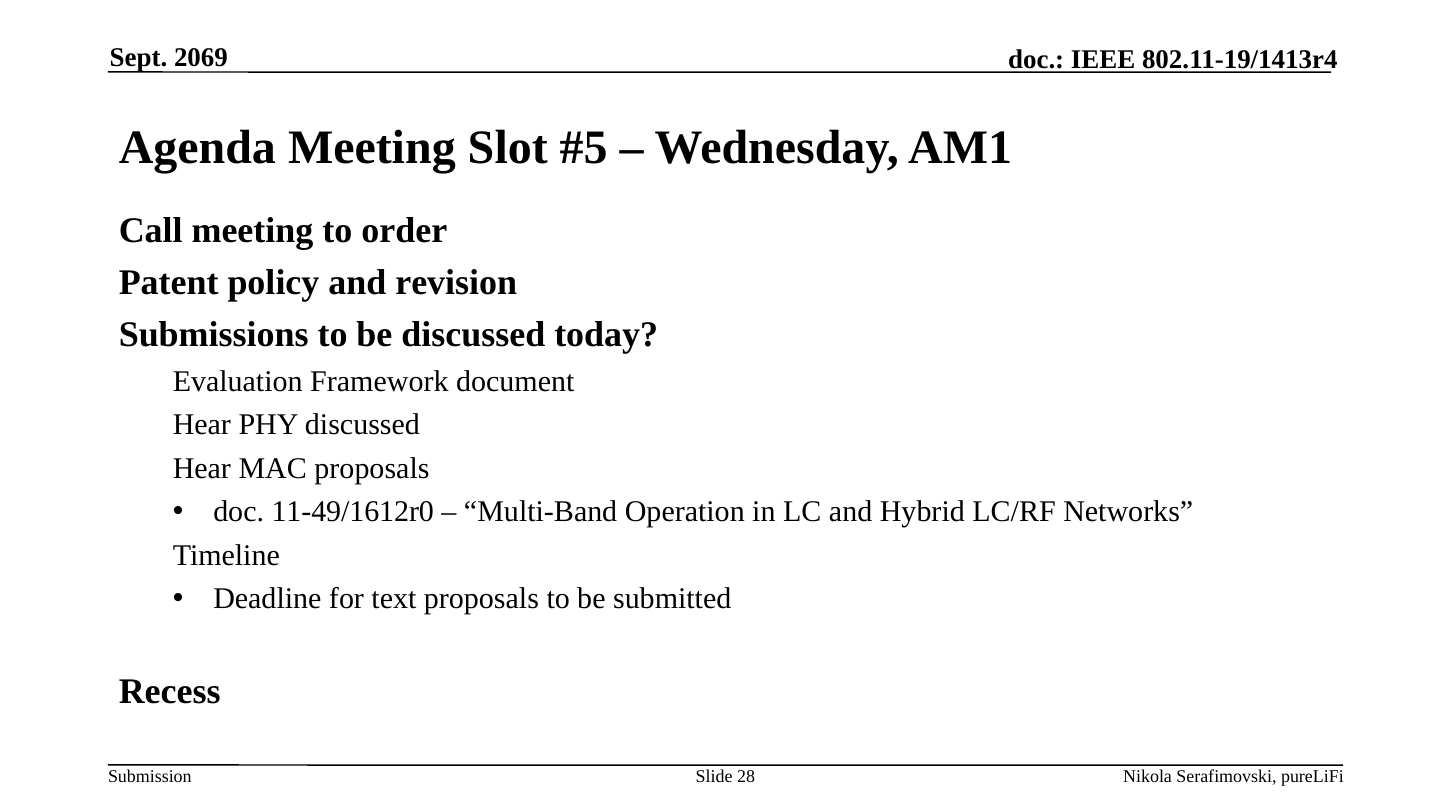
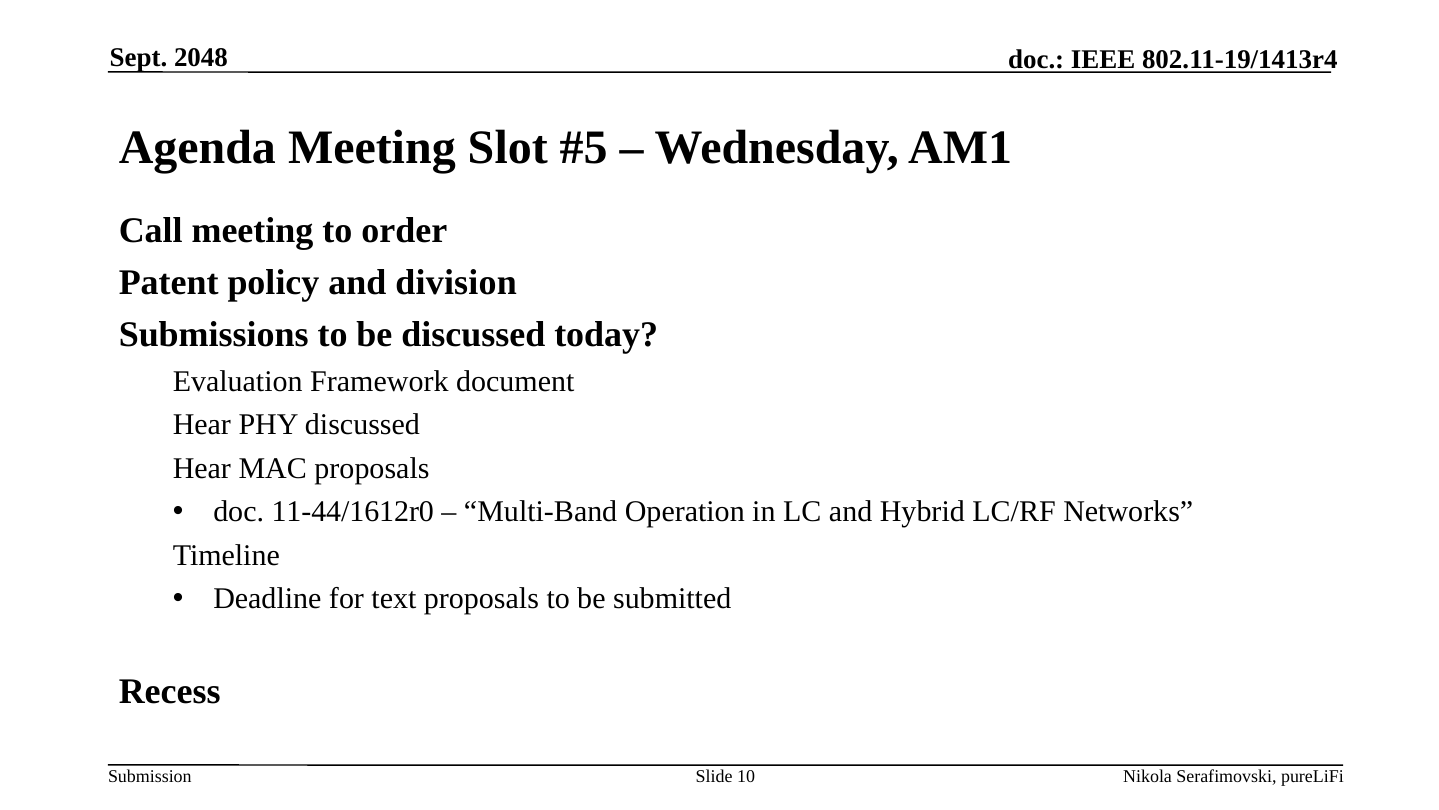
2069: 2069 -> 2048
revision: revision -> division
11-49/1612r0: 11-49/1612r0 -> 11-44/1612r0
28: 28 -> 10
